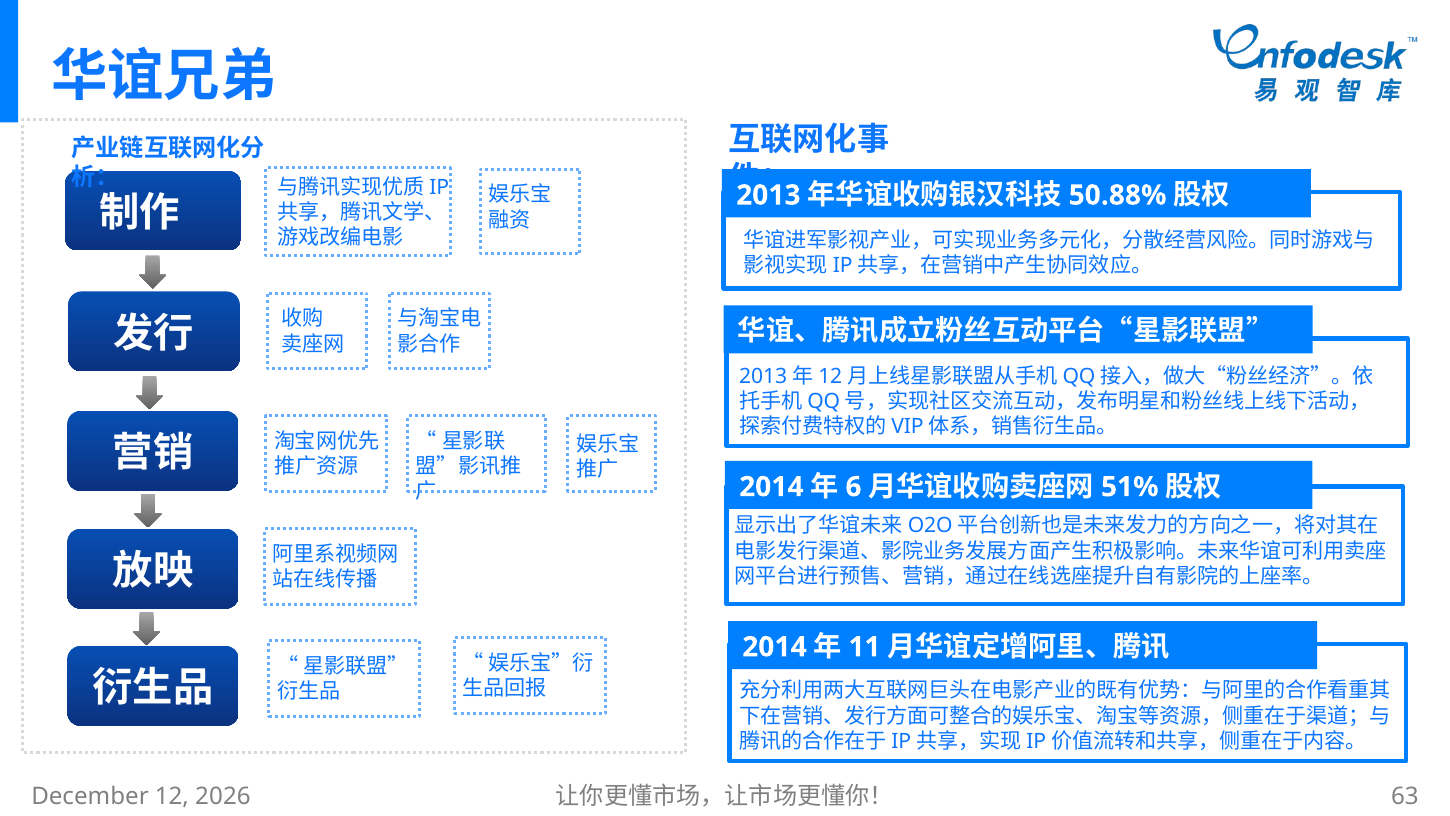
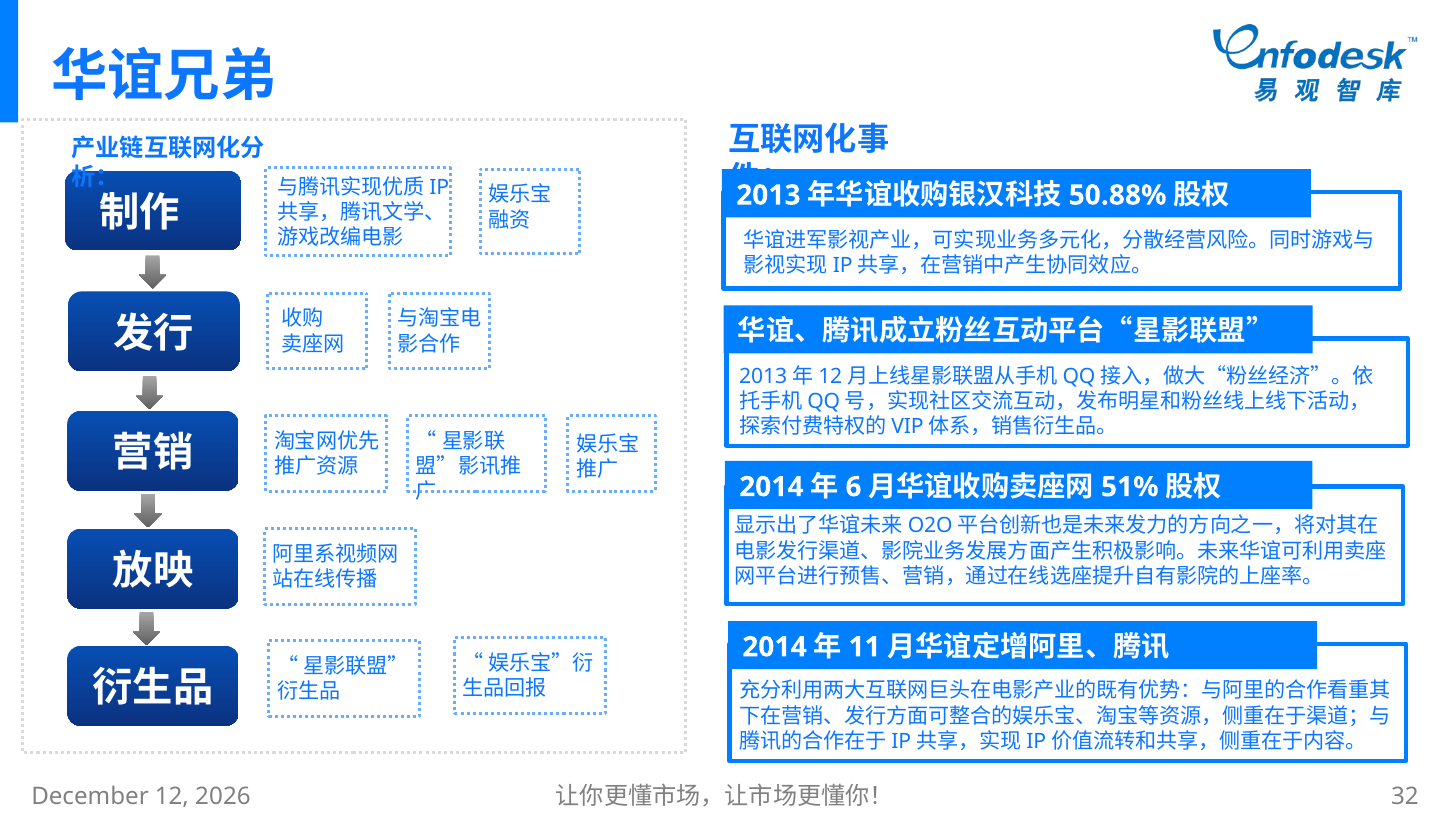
63: 63 -> 32
